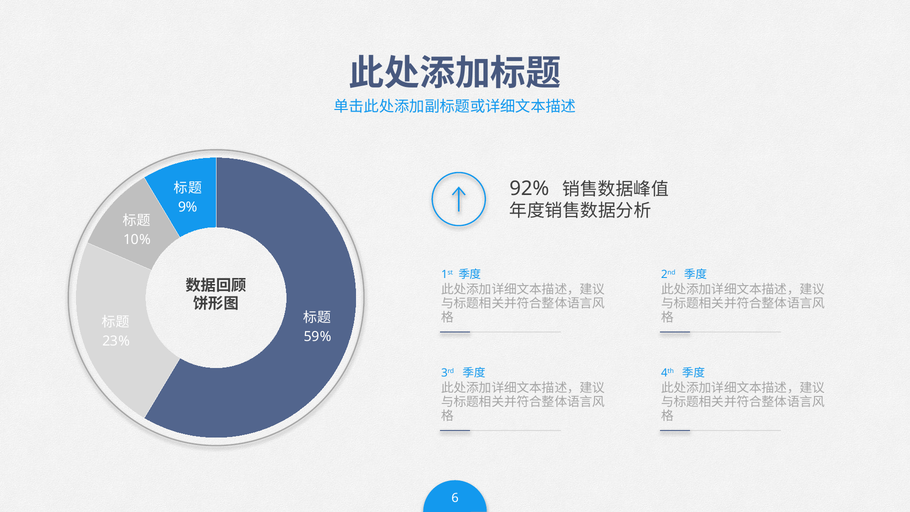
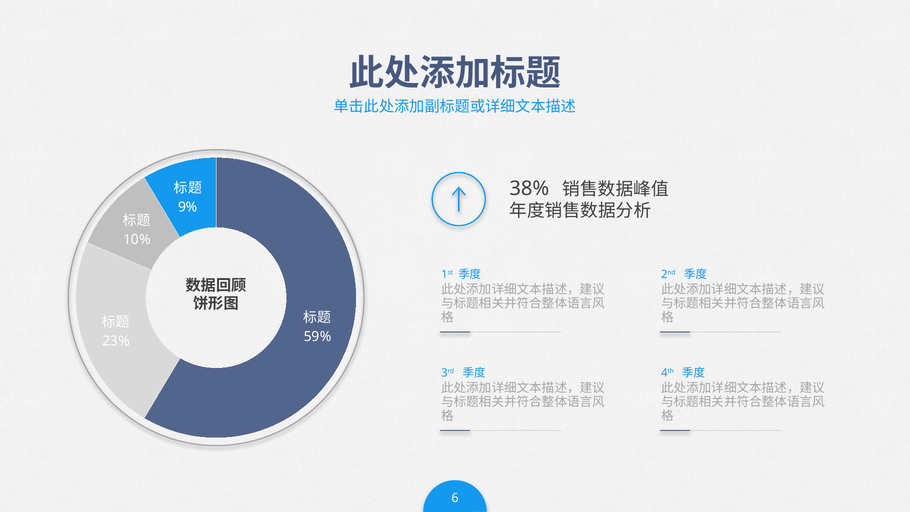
92%: 92% -> 38%
